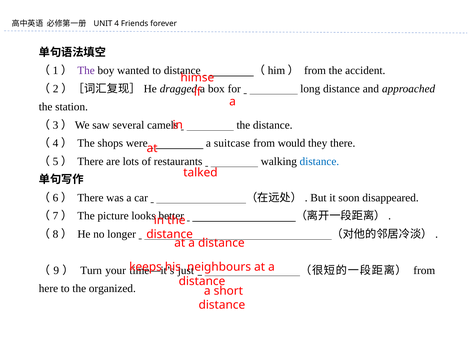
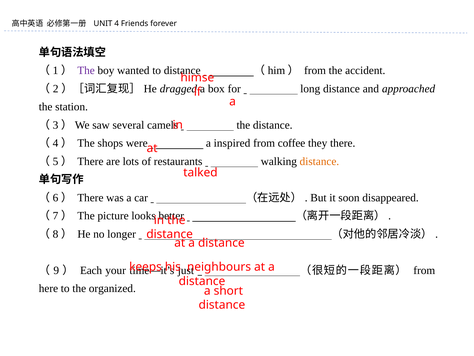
suitcase: suitcase -> inspired
would: would -> coffee
distance at (319, 161) colour: blue -> orange
Turn: Turn -> Each
